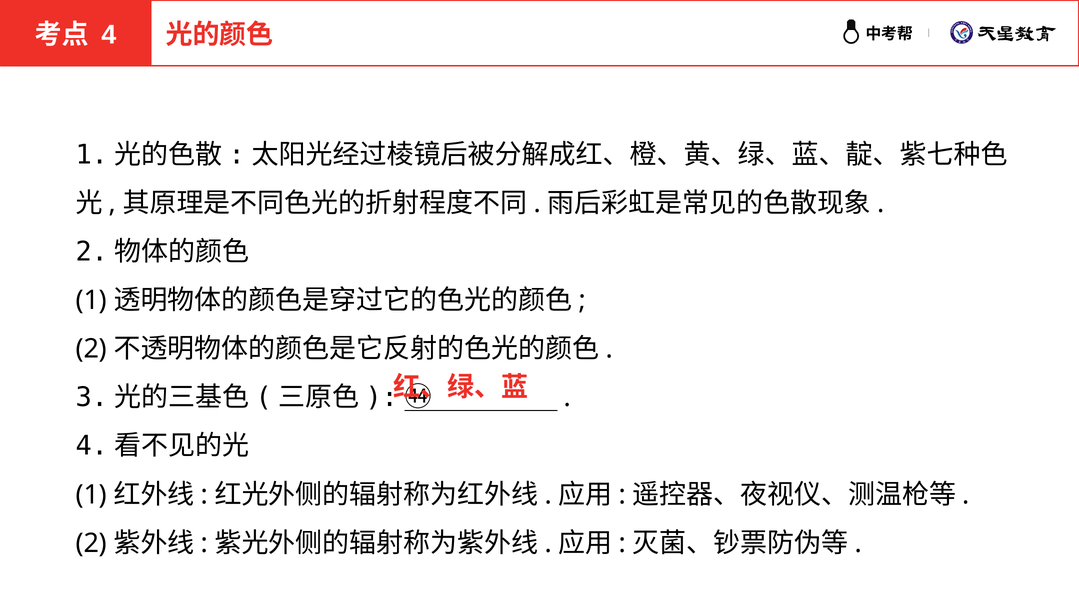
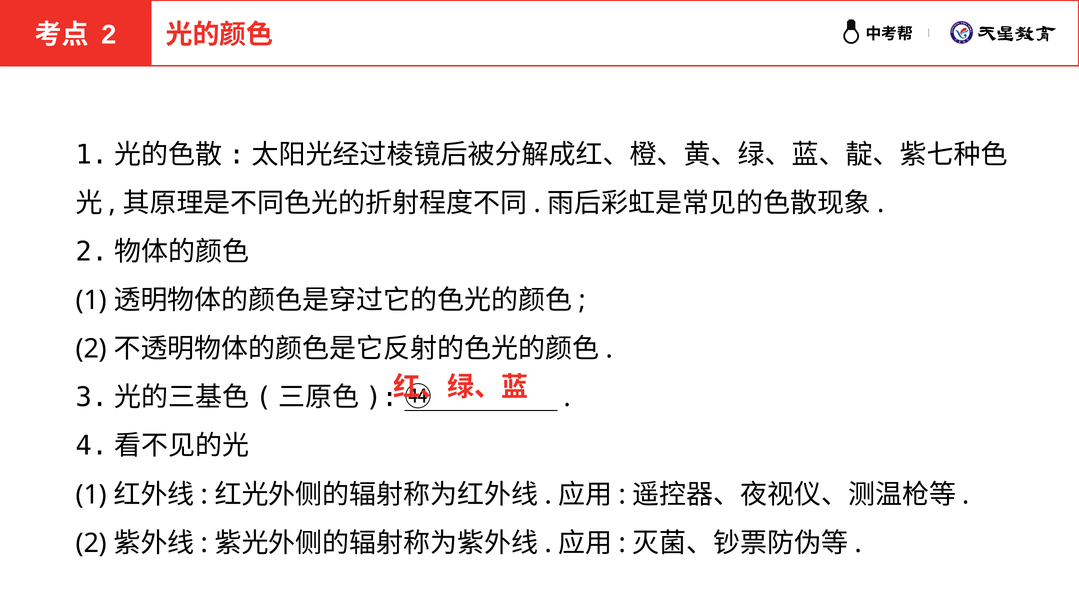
4 at (109, 35): 4 -> 2
